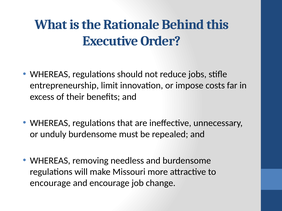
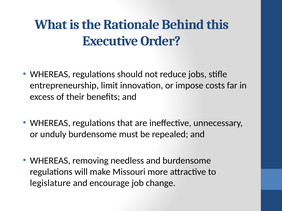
encourage at (50, 183): encourage -> legislature
